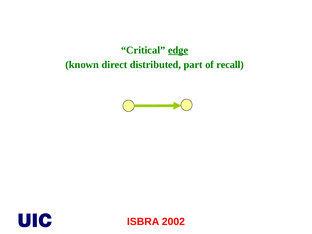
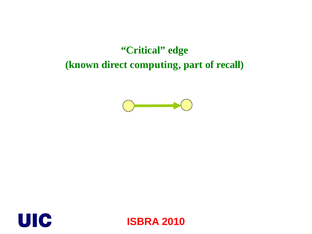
edge underline: present -> none
distributed: distributed -> computing
2002: 2002 -> 2010
